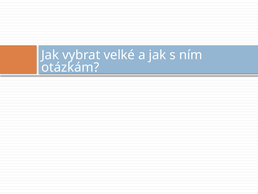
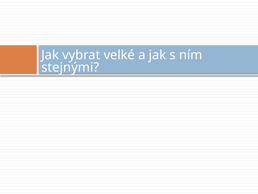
otázkám: otázkám -> stejnými
